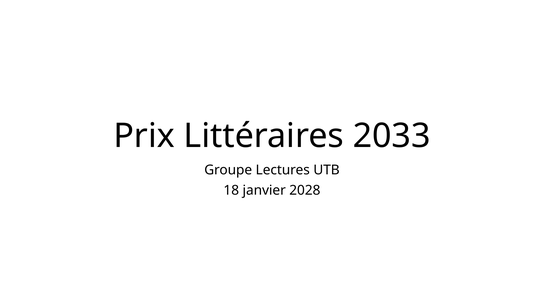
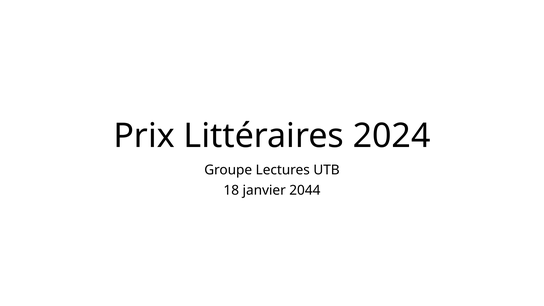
2033: 2033 -> 2024
2028: 2028 -> 2044
